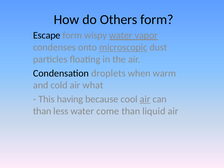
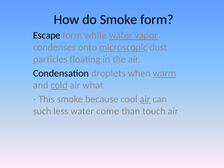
do Others: Others -> Smoke
wispy: wispy -> while
warm underline: none -> present
cold underline: none -> present
This having: having -> smoke
than at (42, 111): than -> such
liquid: liquid -> touch
